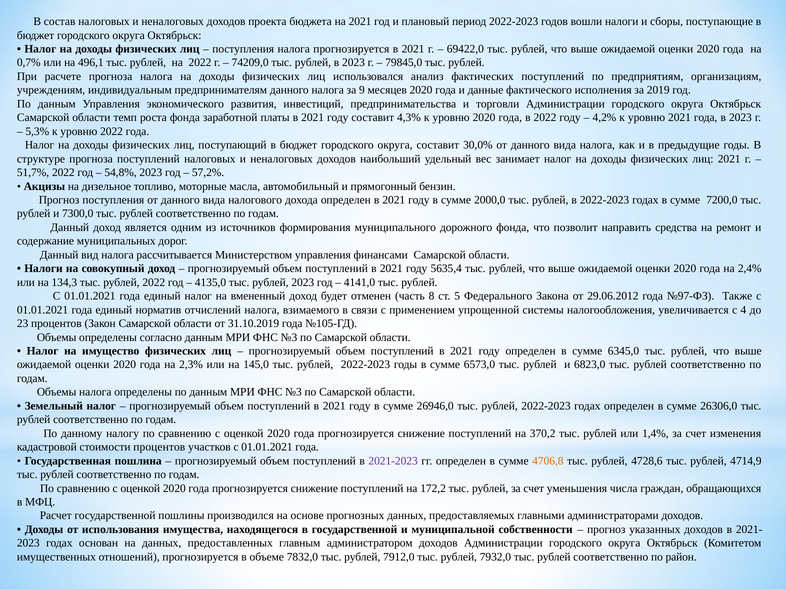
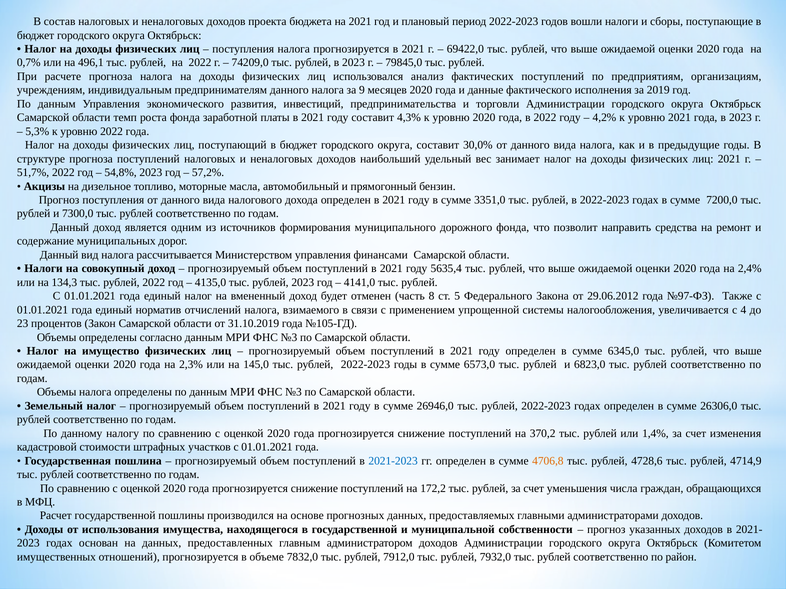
2000,0: 2000,0 -> 3351,0
стоимости процентов: процентов -> штрафных
2021-2023 colour: purple -> blue
